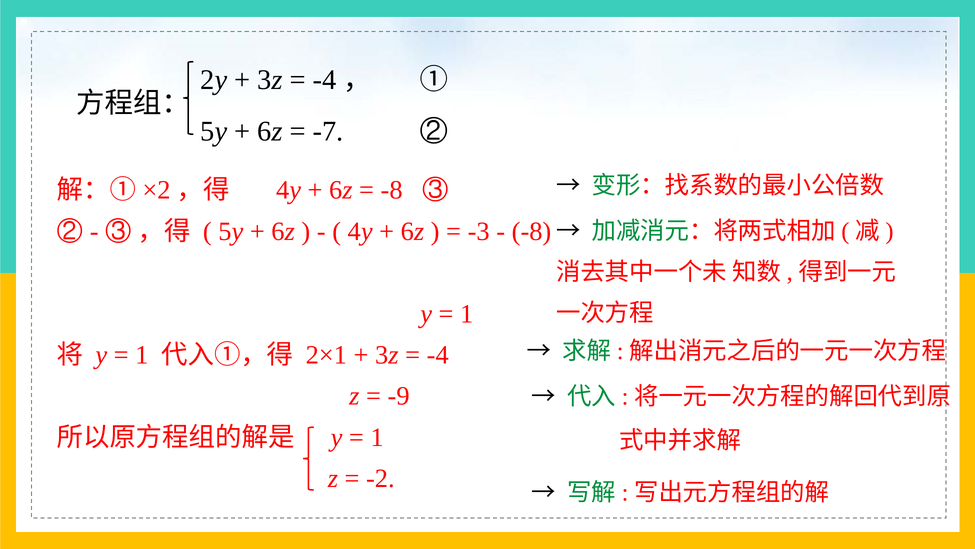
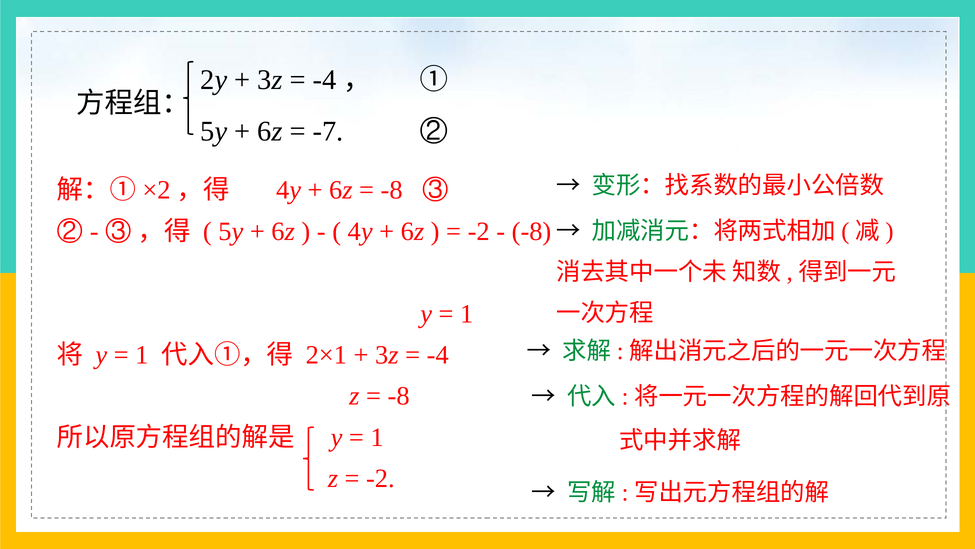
-3 at (479, 231): -3 -> -2
-9 at (399, 396): -9 -> -8
